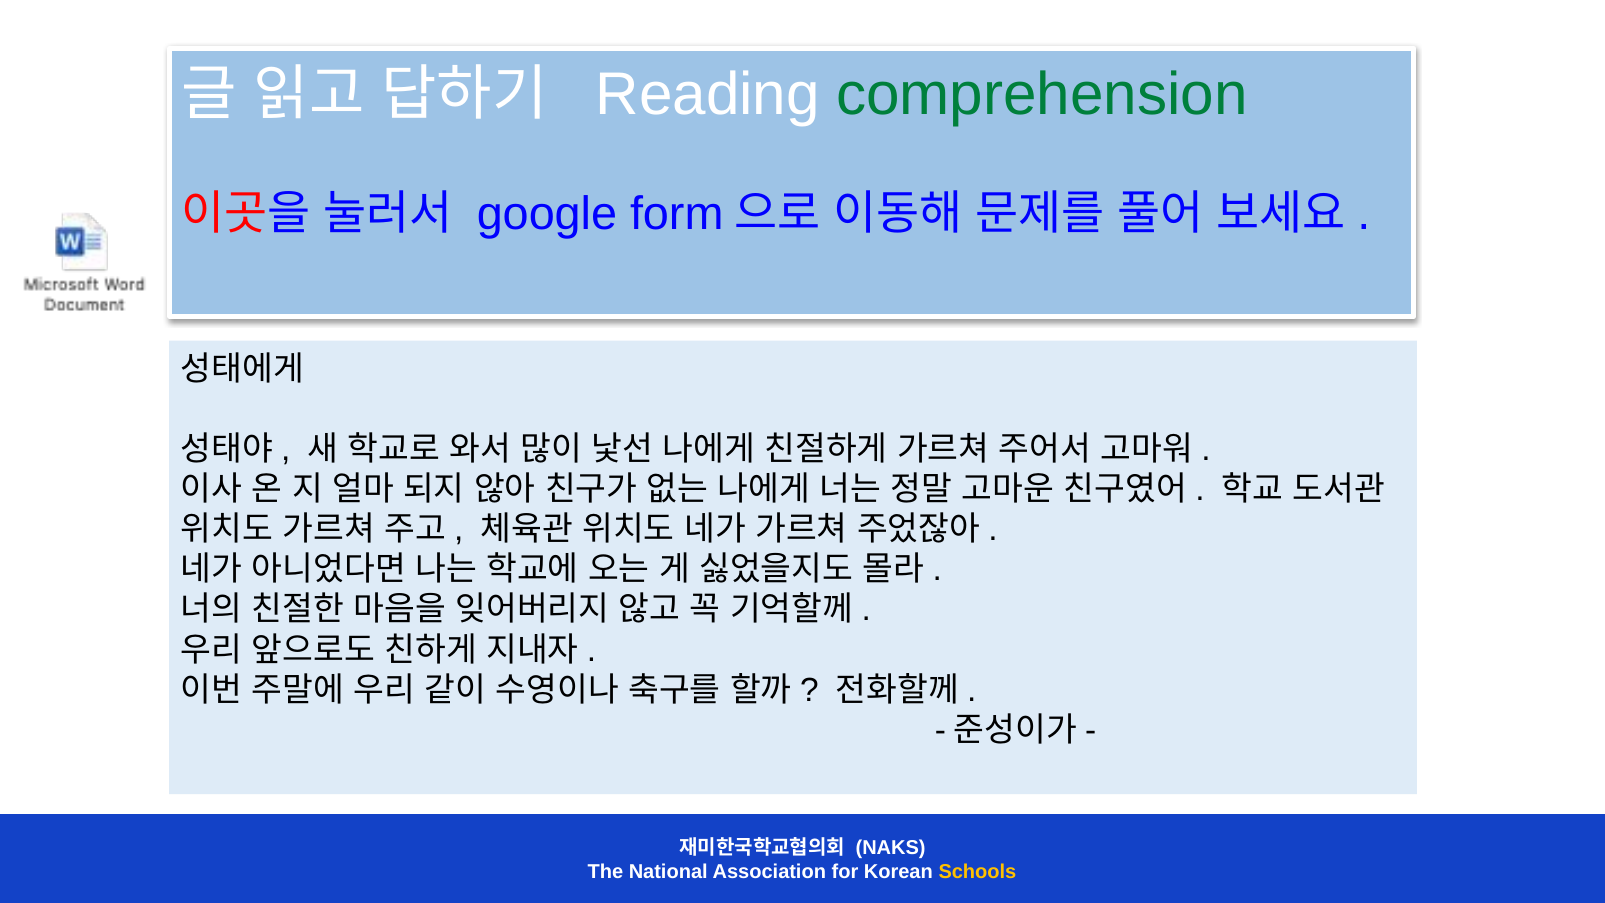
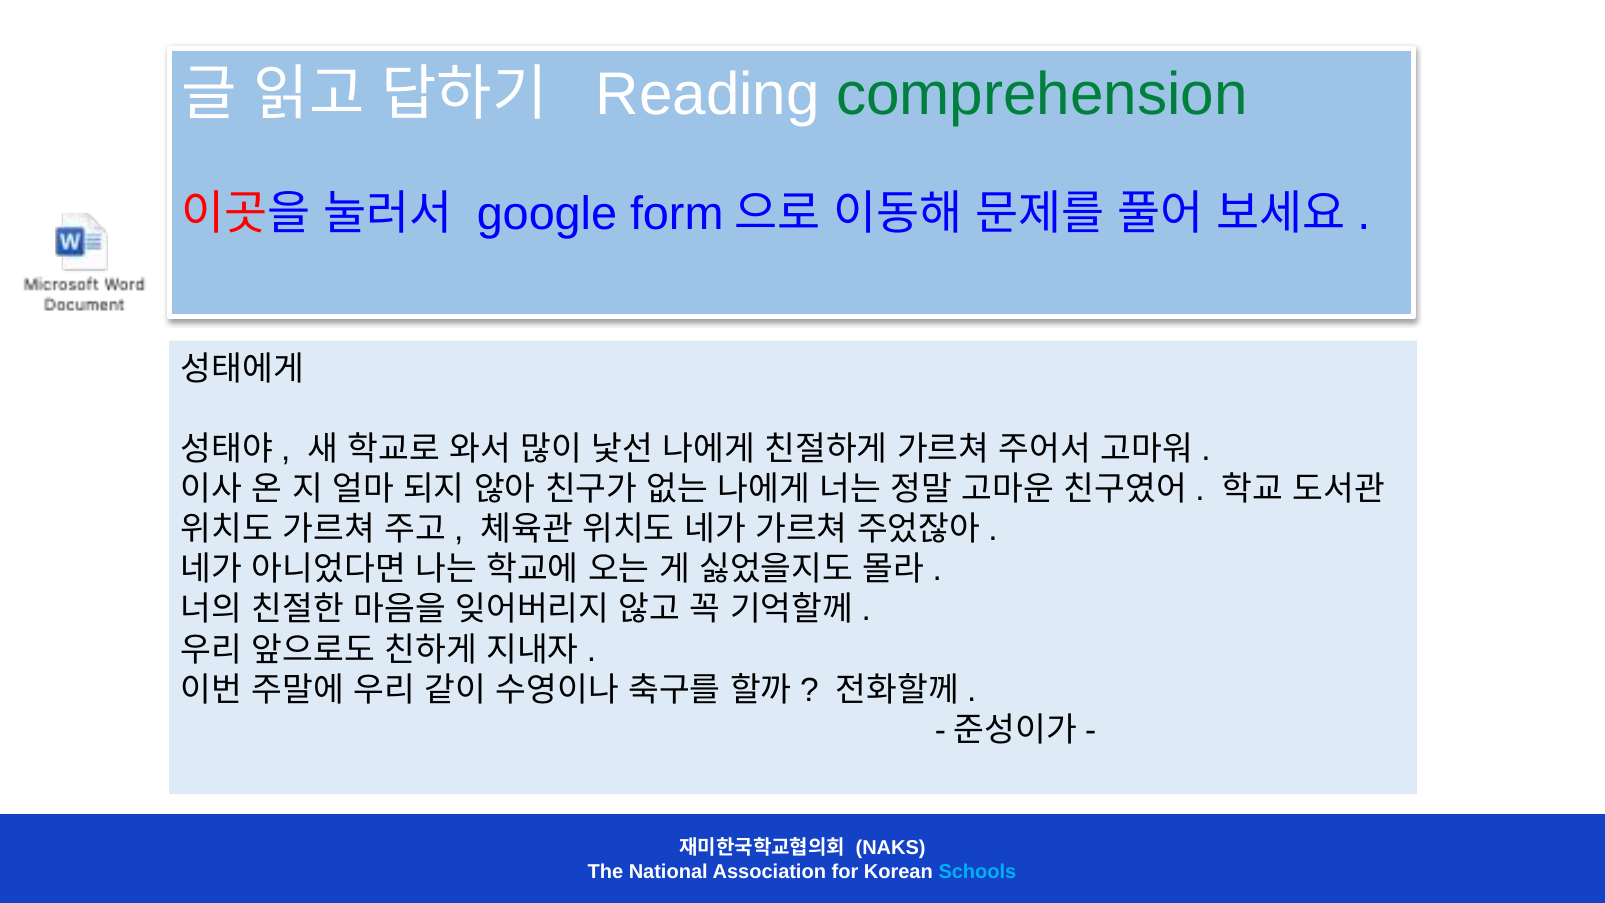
Schools colour: yellow -> light blue
